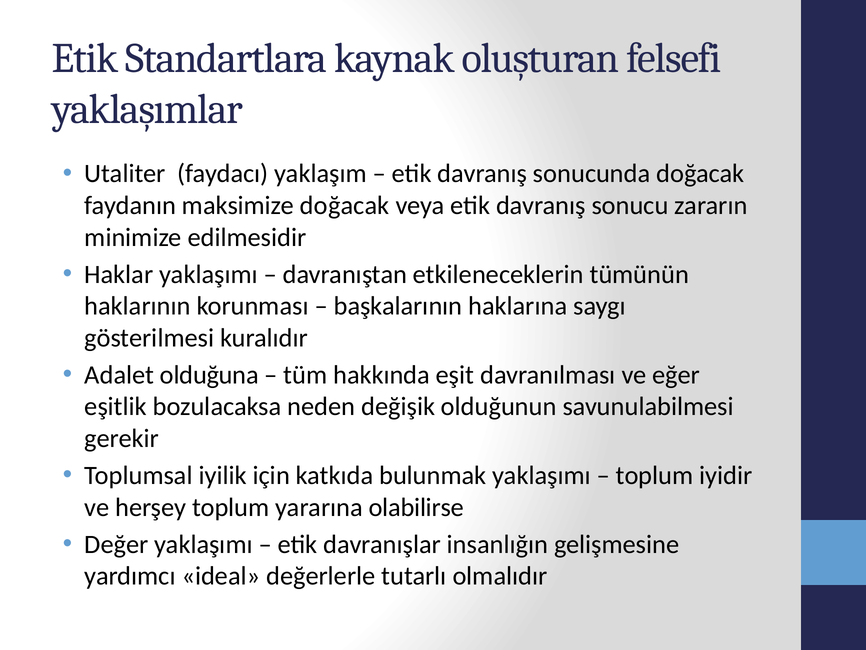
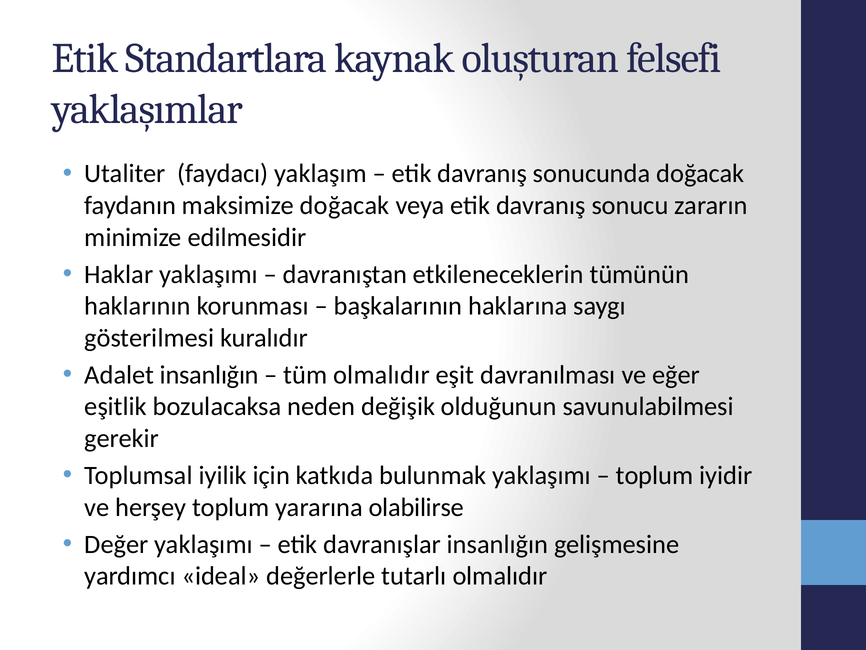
Adalet olduğuna: olduğuna -> insanlığın
tüm hakkında: hakkında -> olmalıdır
